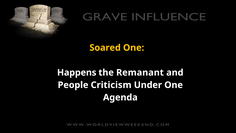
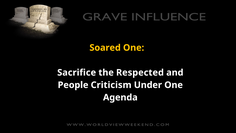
Happens: Happens -> Sacrifice
Remanant: Remanant -> Respected
